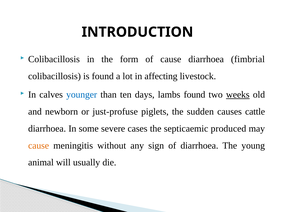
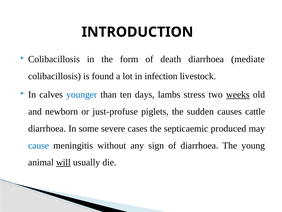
of cause: cause -> death
fimbrial: fimbrial -> mediate
affecting: affecting -> infection
lambs found: found -> stress
cause at (39, 145) colour: orange -> blue
will underline: none -> present
